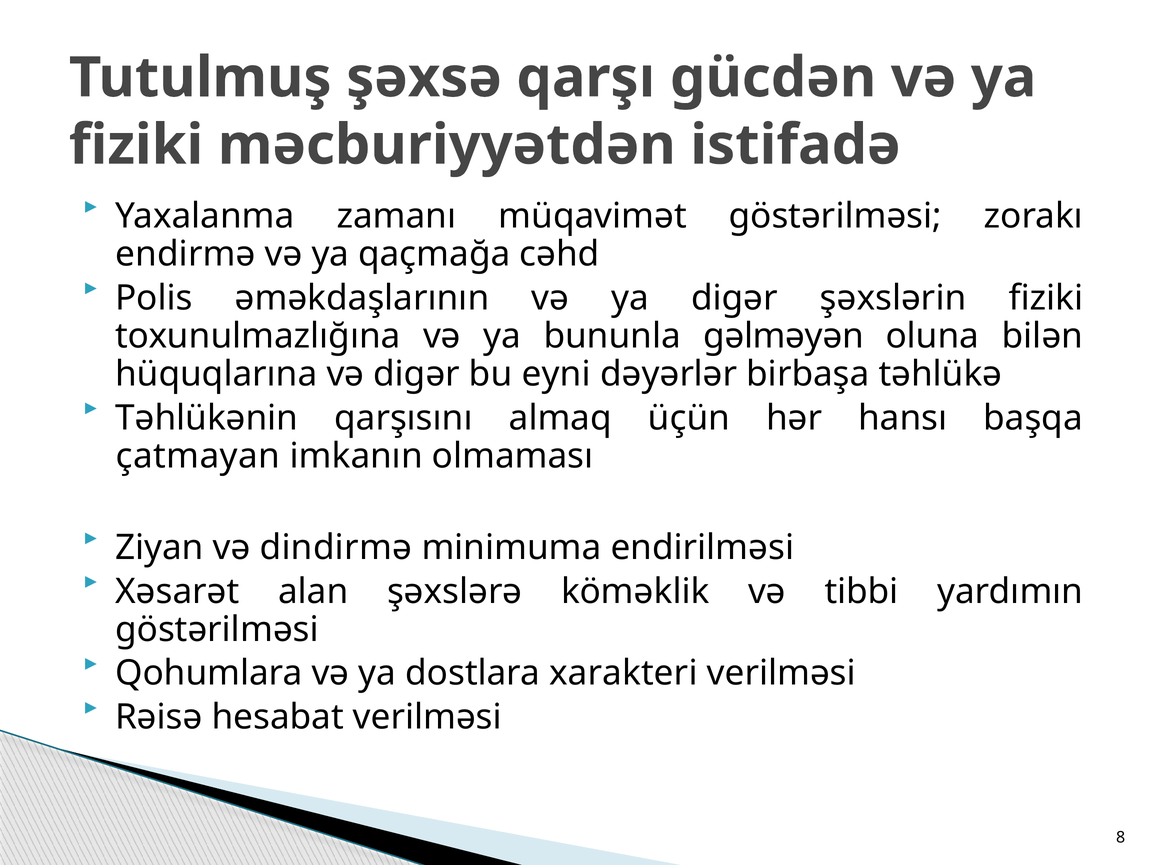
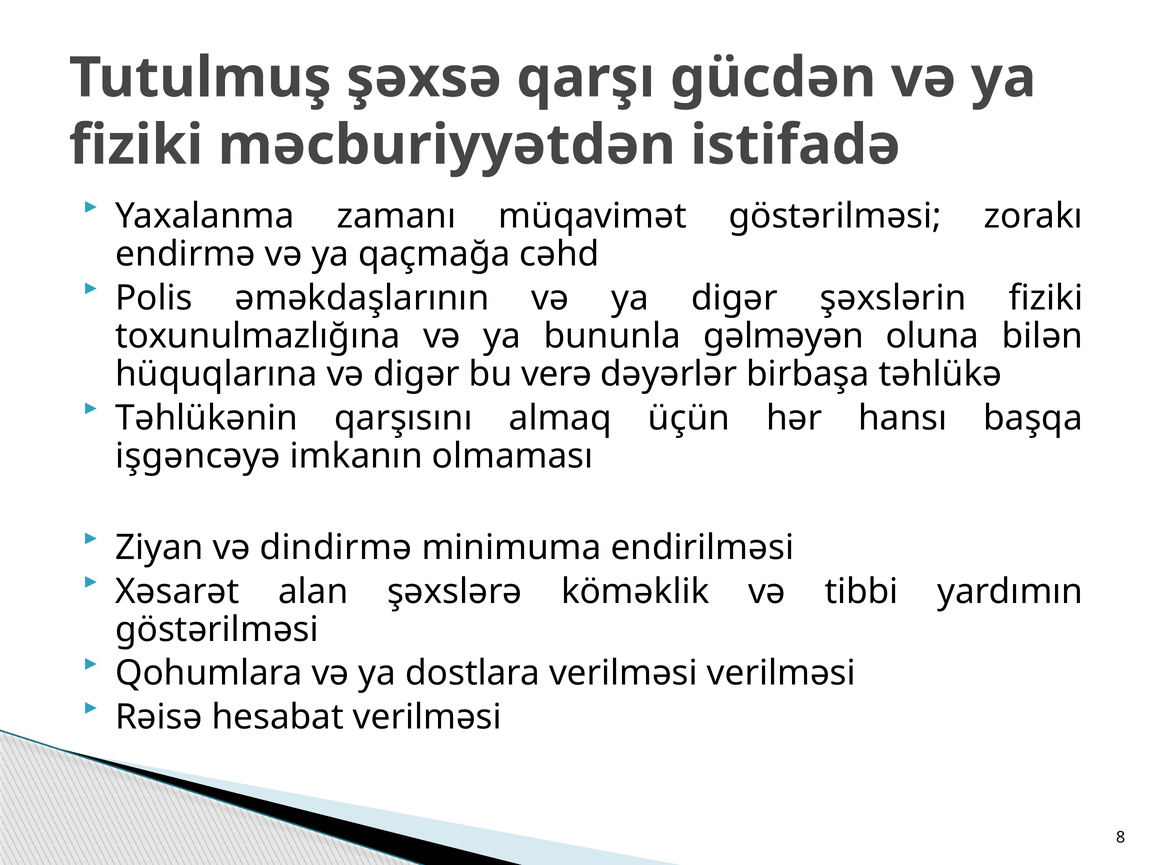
eyni: eyni -> verə
çatmayan: çatmayan -> işgəncəyə
dostlara xarakteri: xarakteri -> verilməsi
